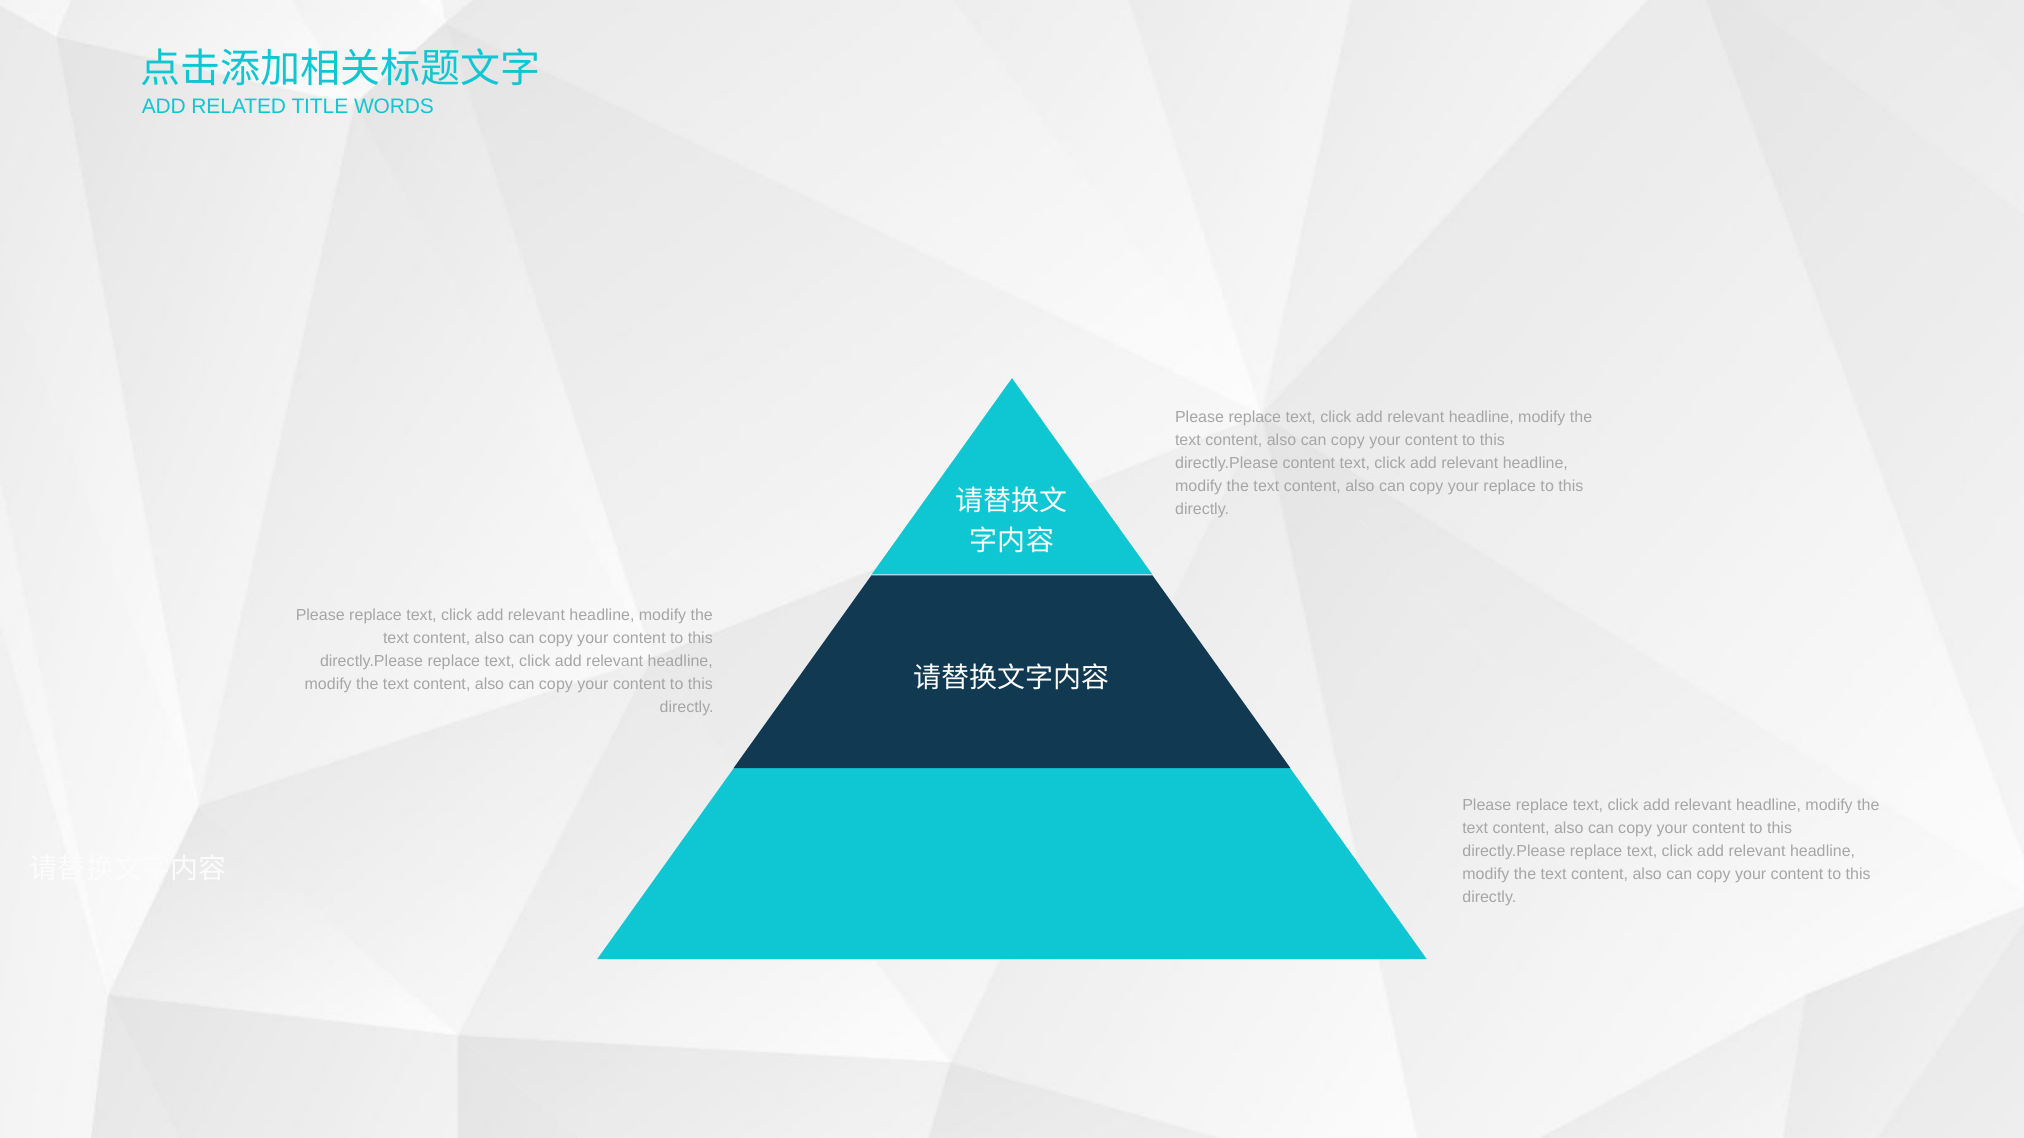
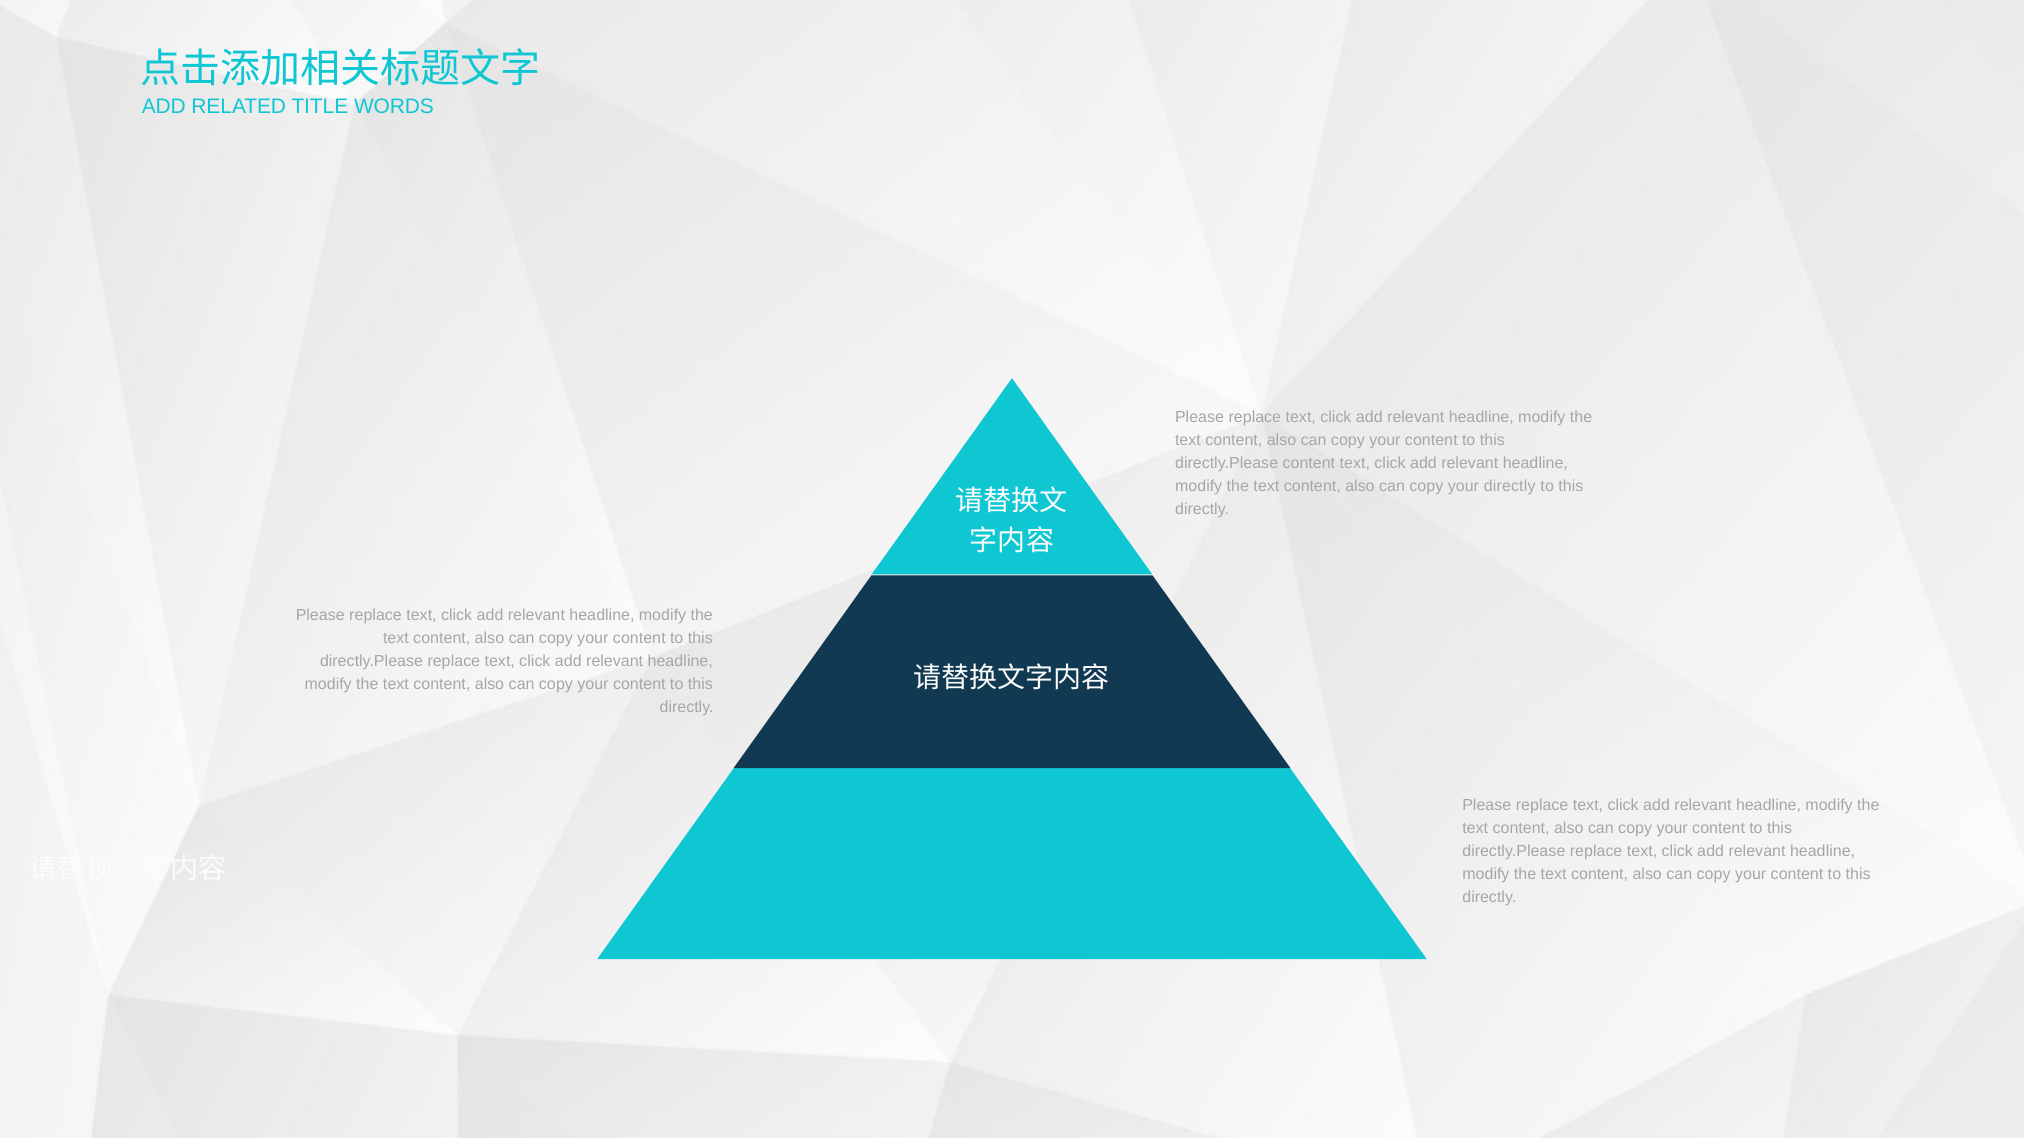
your replace: replace -> directly
